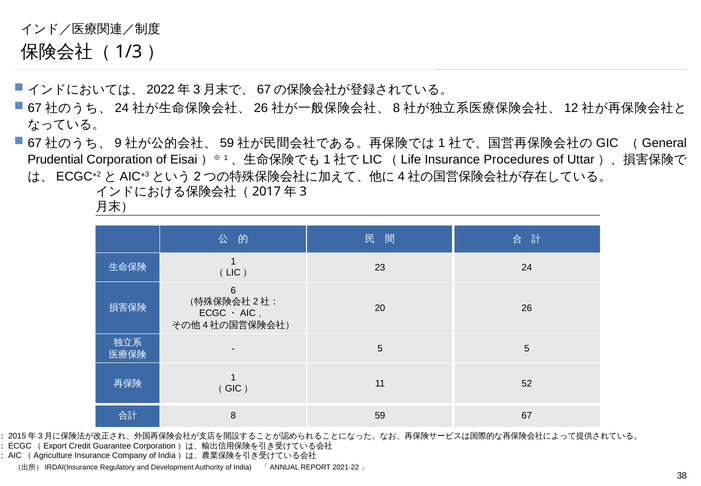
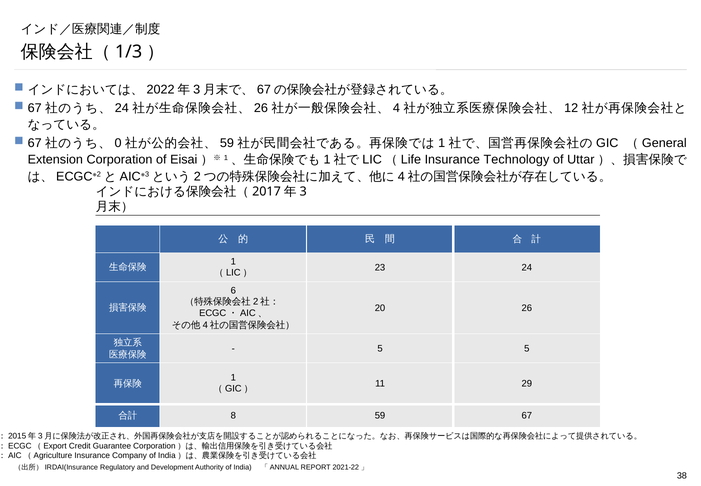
8 at (396, 108): 8 -> 4
9: 9 -> 0
Prudential: Prudential -> Extension
Procedures: Procedures -> Technology
52: 52 -> 29
